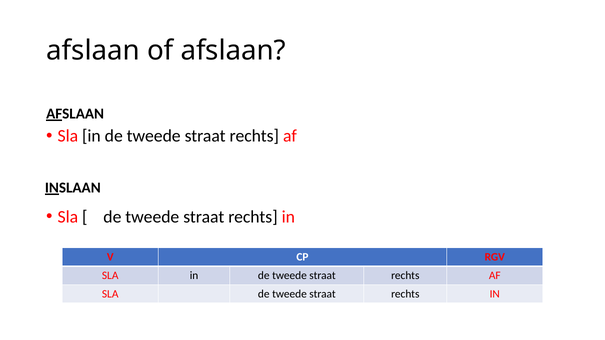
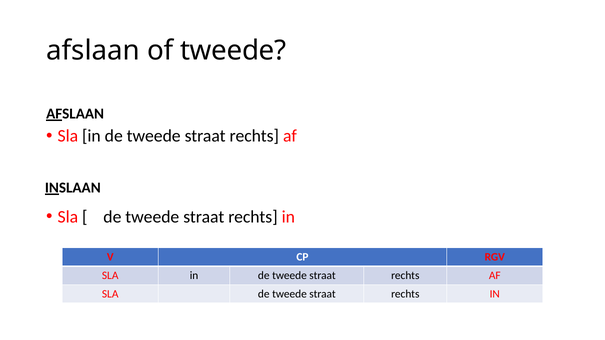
of afslaan: afslaan -> tweede
